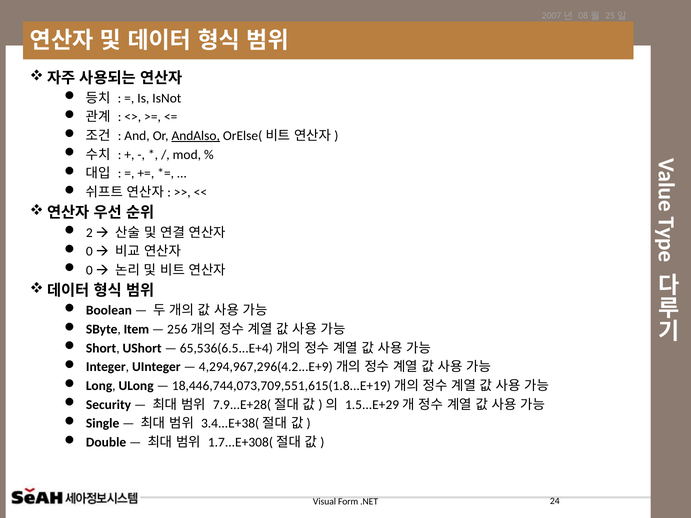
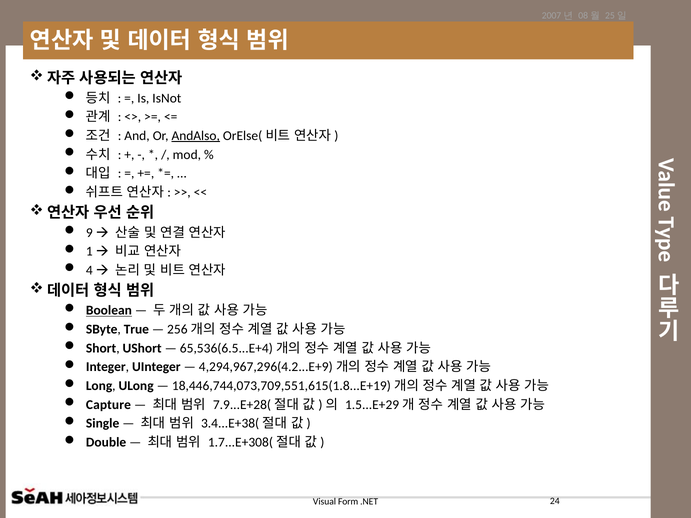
2: 2 -> 9
0 at (89, 252): 0 -> 1
0 at (89, 270): 0 -> 4
Boolean underline: none -> present
Item: Item -> True
Security: Security -> Capture
